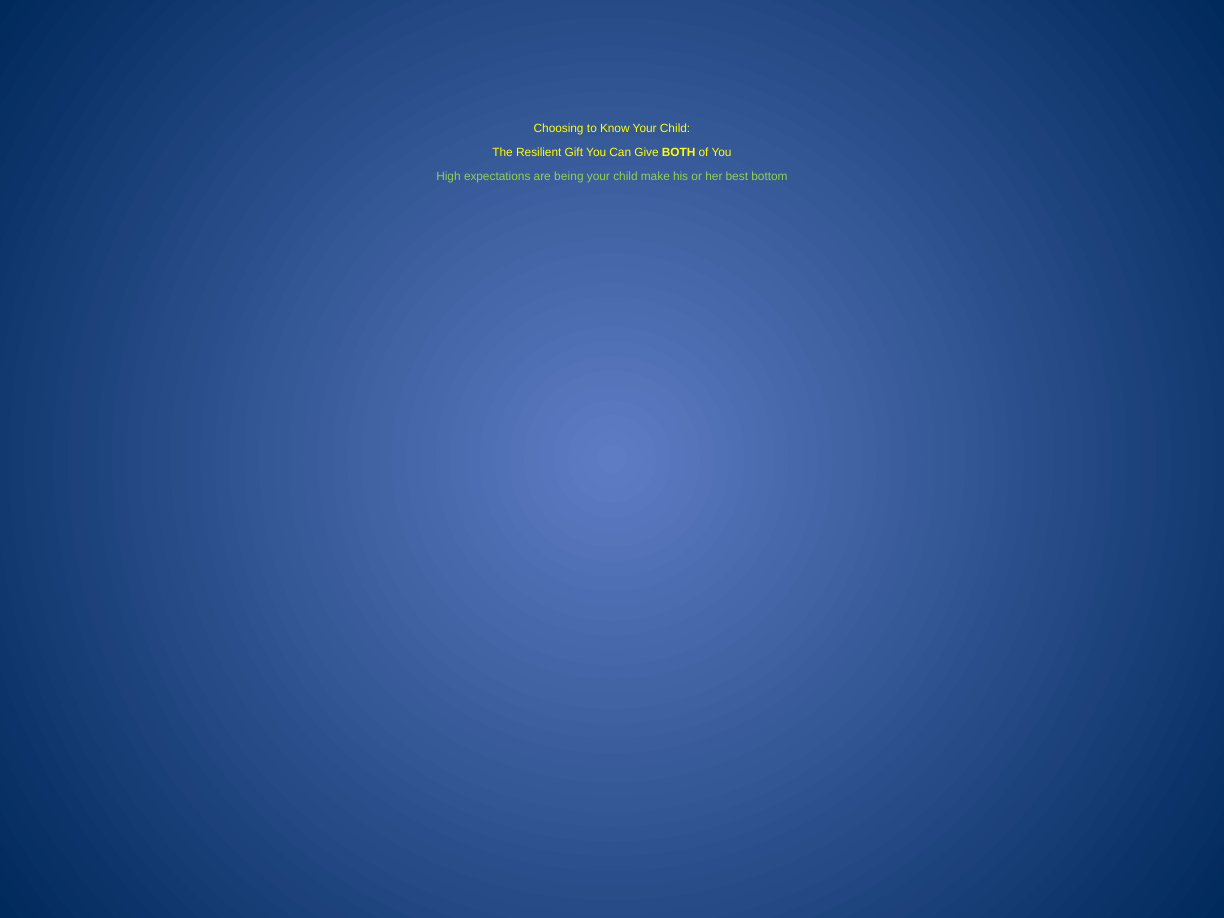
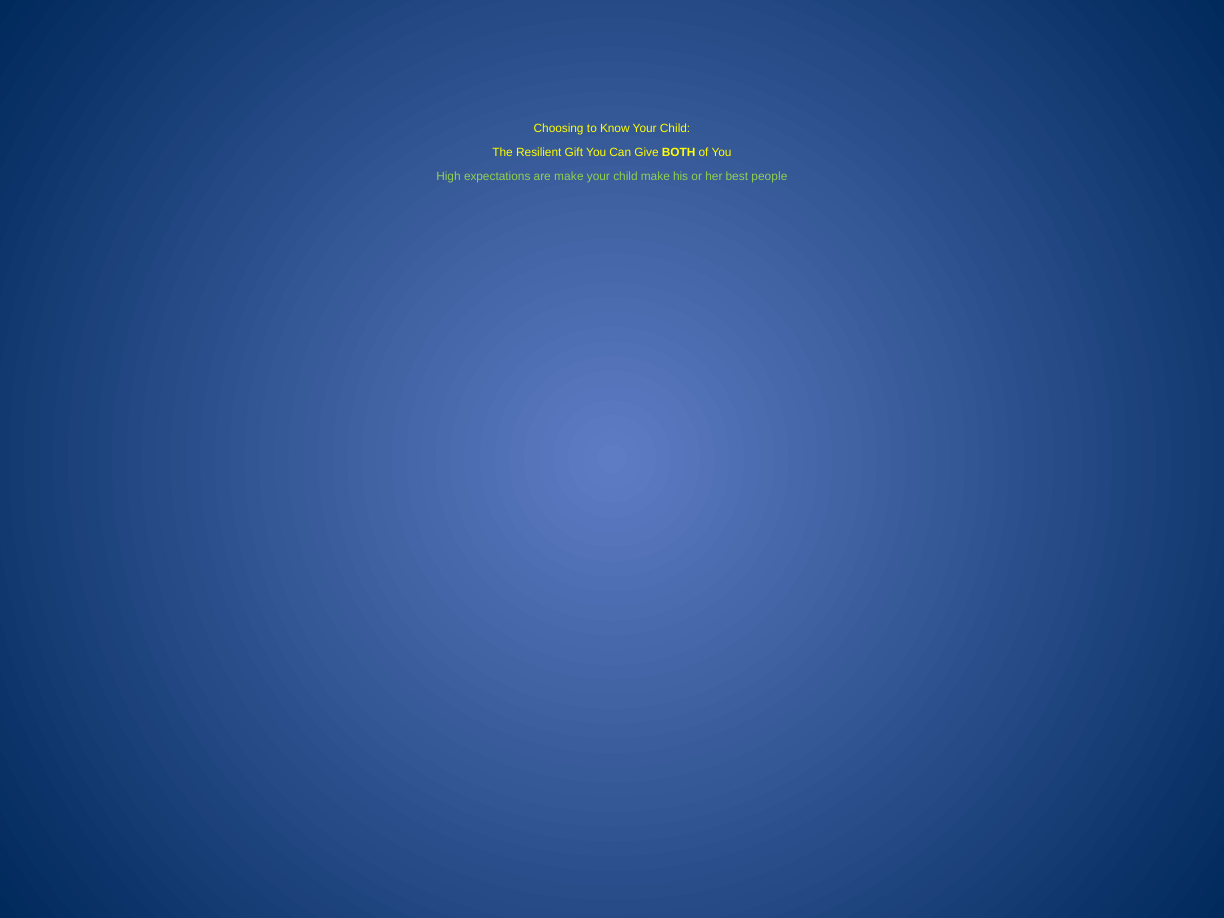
are being: being -> make
bottom: bottom -> people
